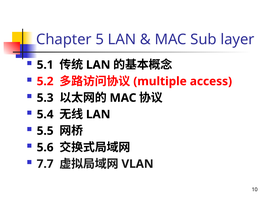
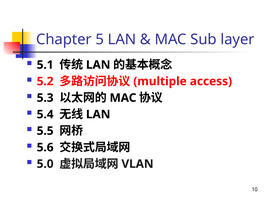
7.7: 7.7 -> 5.0
